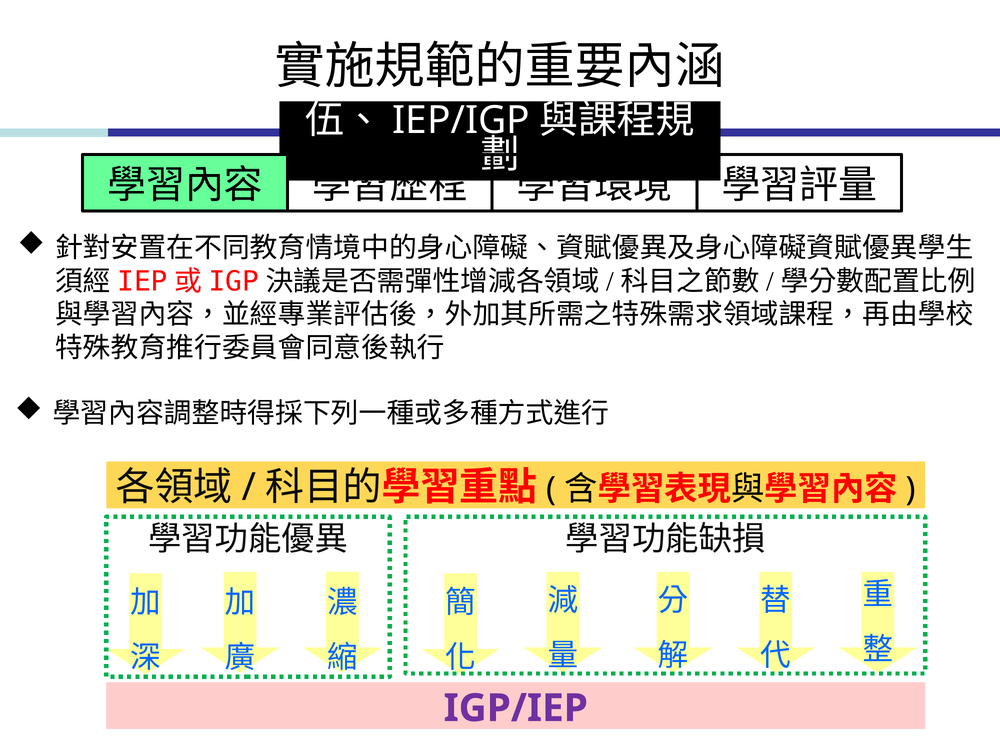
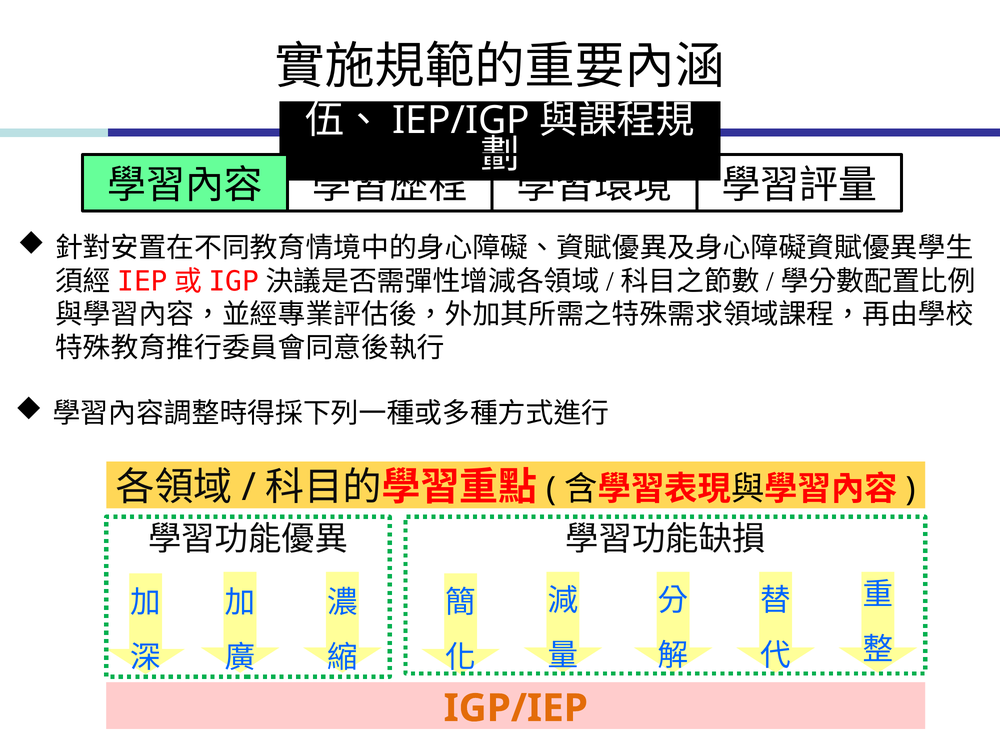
IGP/IEP colour: purple -> orange
